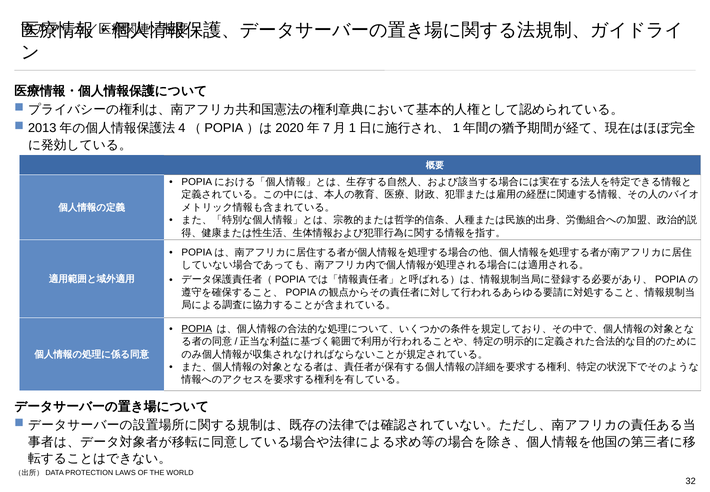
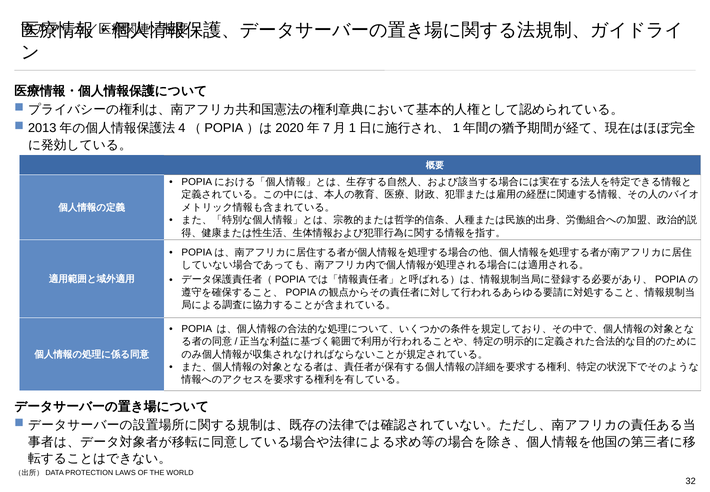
POPIA underline: present -> none
